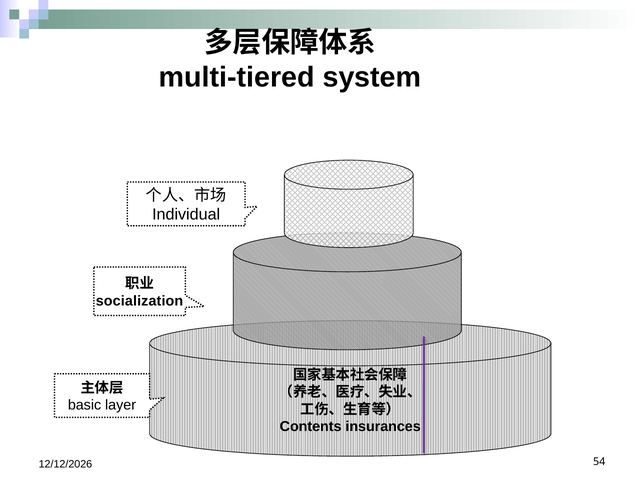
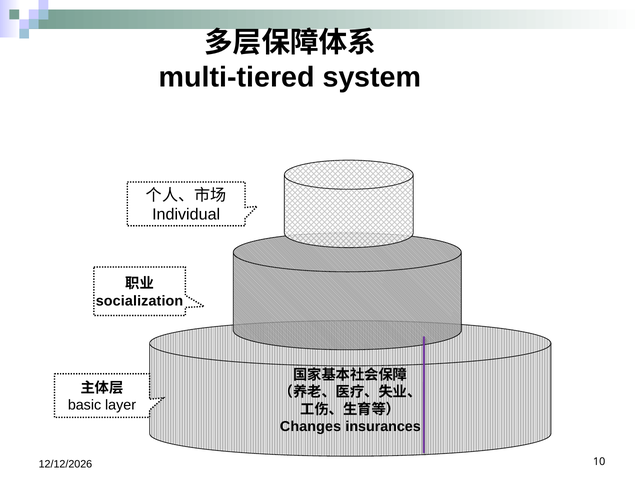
Contents: Contents -> Changes
54: 54 -> 10
